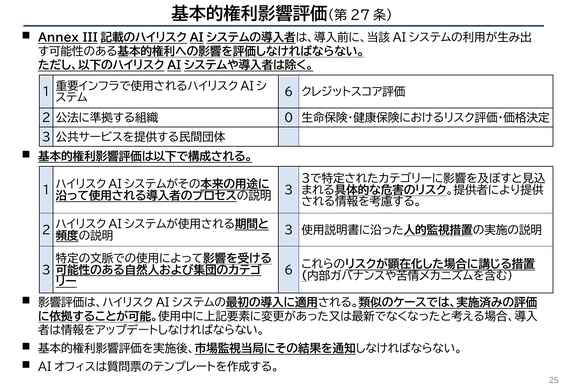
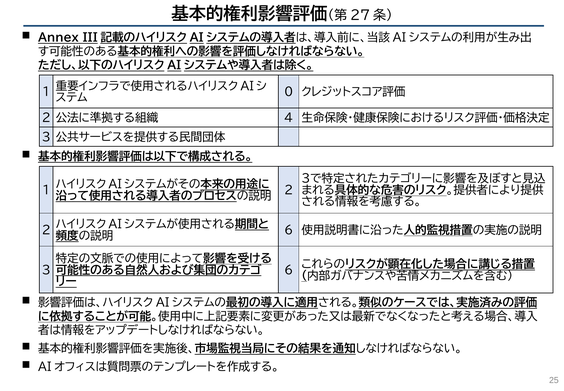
6 at (289, 92): 6 -> 0
0: 0 -> 4
3 at (289, 190): 3 -> 2
3 at (289, 230): 3 -> 6
